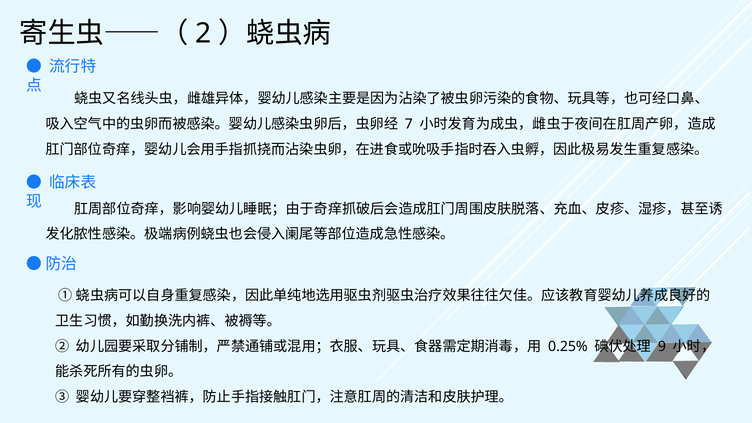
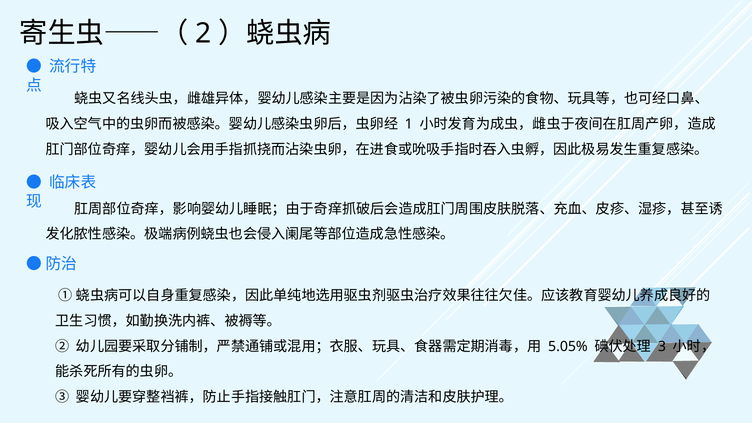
7: 7 -> 1
0.25%: 0.25% -> 5.05%
9: 9 -> 3
